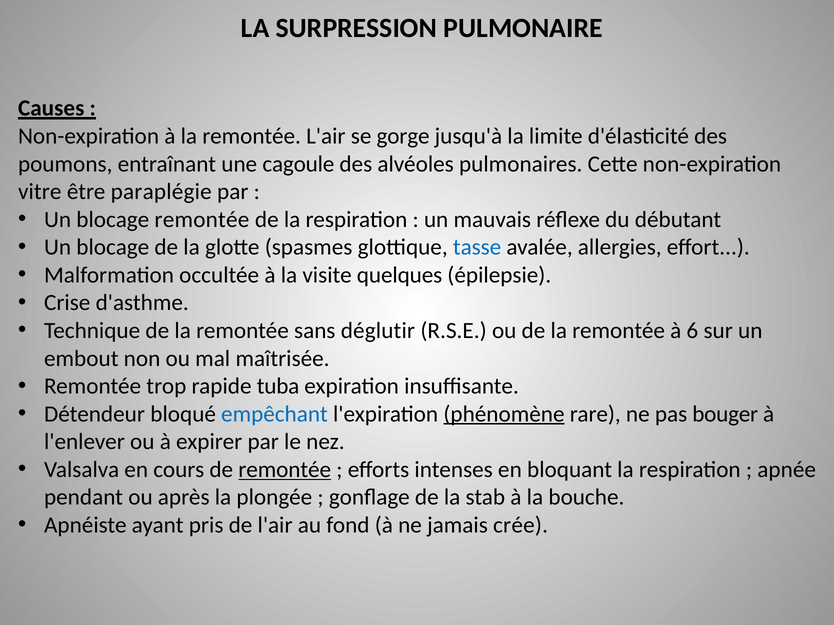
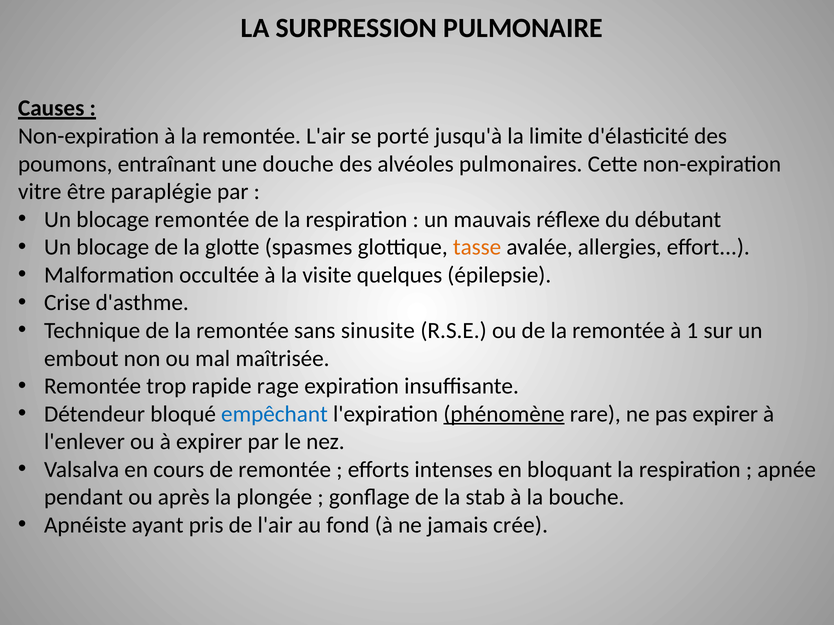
gorge: gorge -> porté
cagoule: cagoule -> douche
tasse colour: blue -> orange
déglutir: déglutir -> sinusite
6: 6 -> 1
tuba: tuba -> rage
pas bouger: bouger -> expirer
remontée at (285, 470) underline: present -> none
